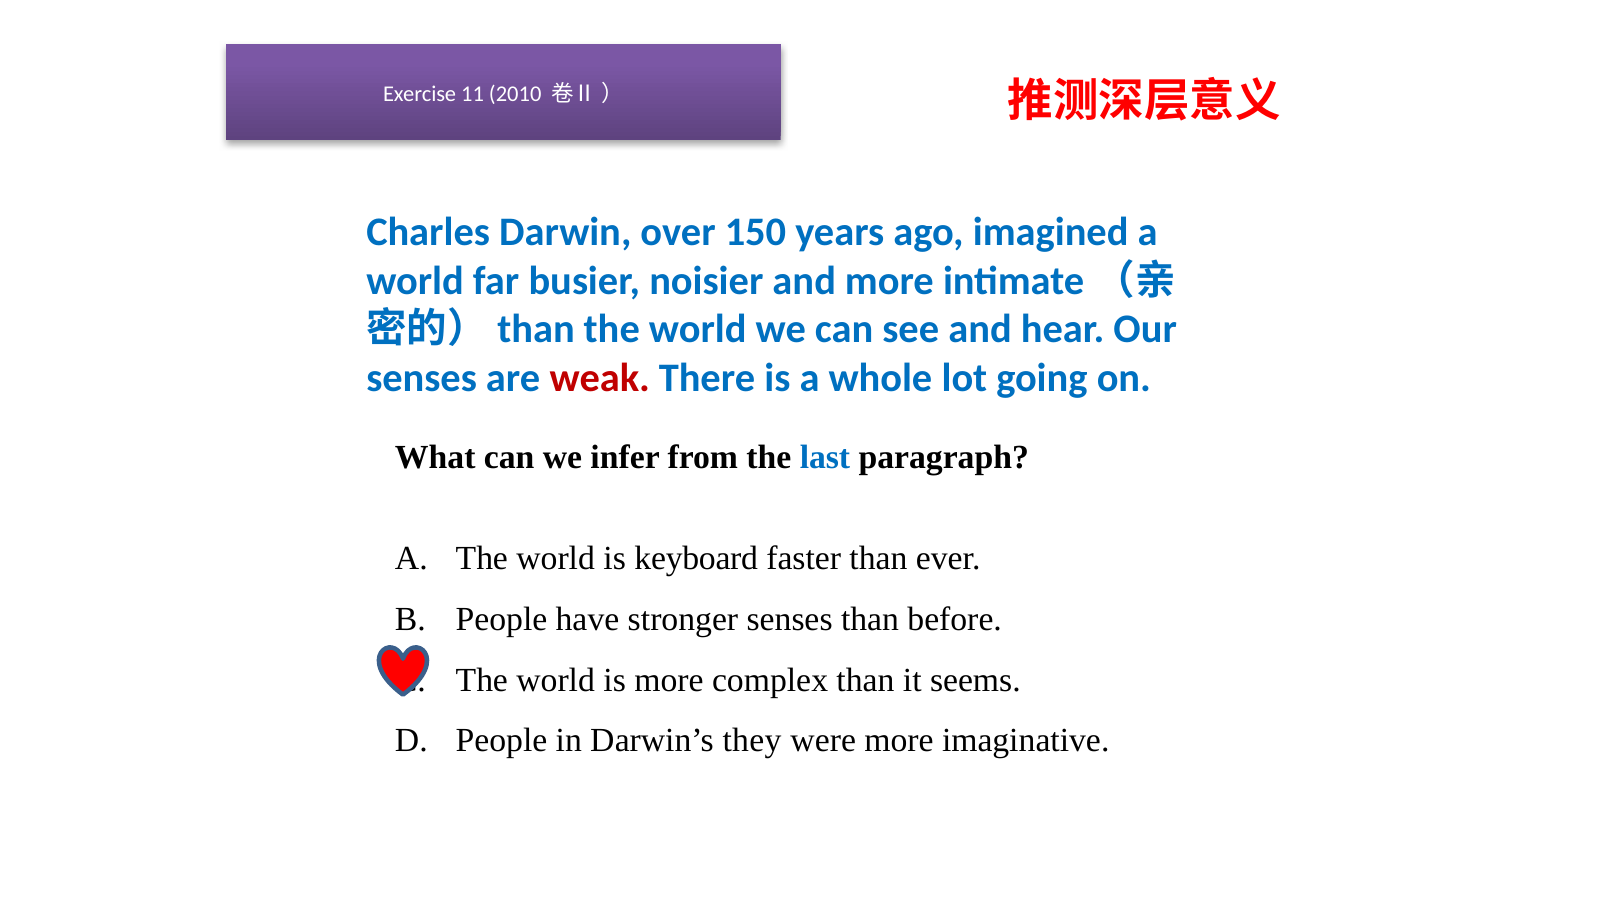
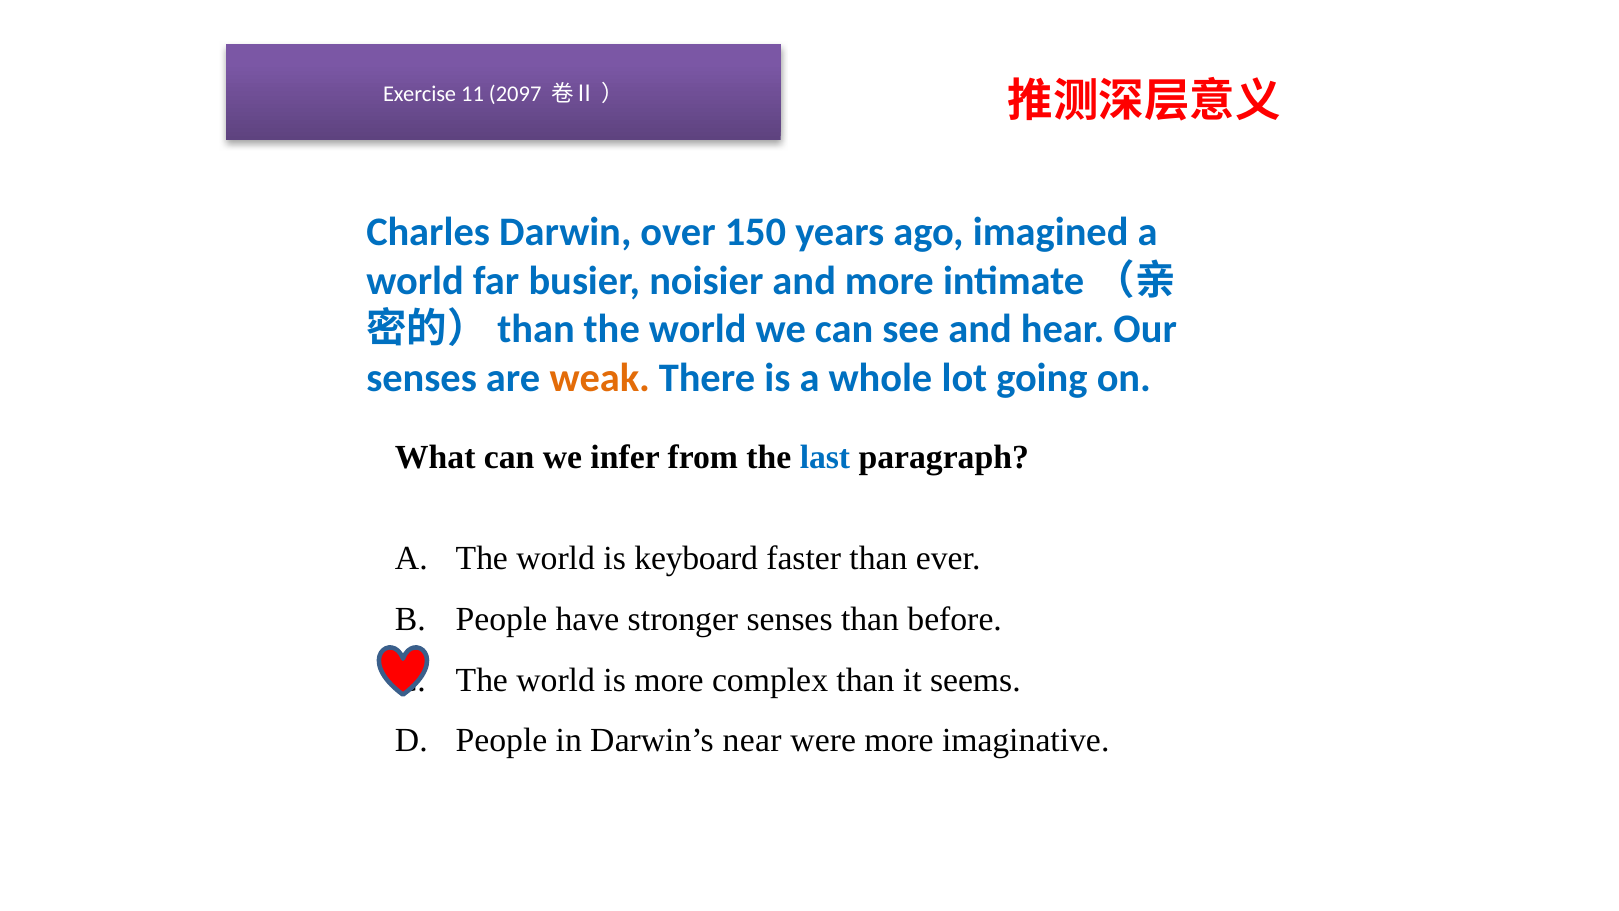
2010: 2010 -> 2097
weak colour: red -> orange
they: they -> near
